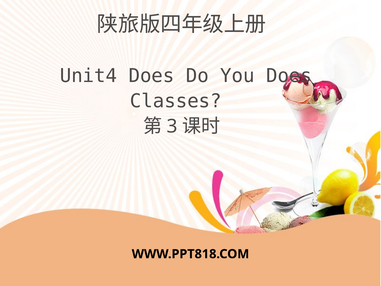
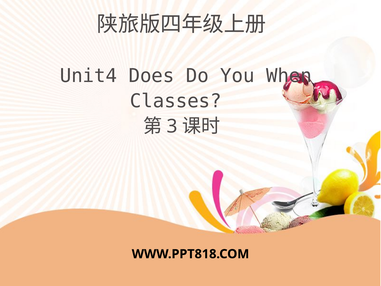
You Does: Does -> When
